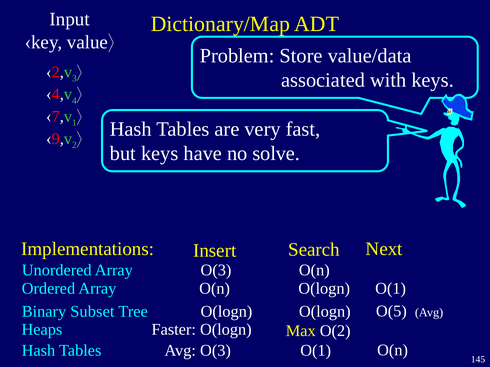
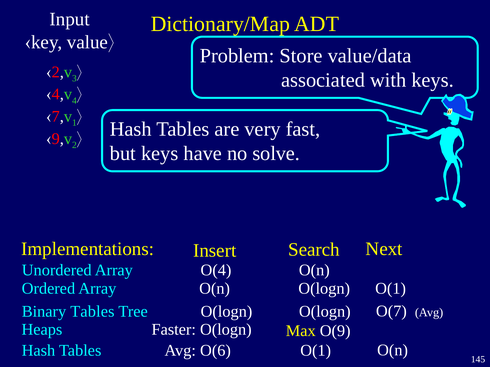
O(3 at (216, 270): O(3 -> O(4
O(5: O(5 -> O(7
Binary Subset: Subset -> Tables
O(2: O(2 -> O(9
Avg O(3: O(3 -> O(6
